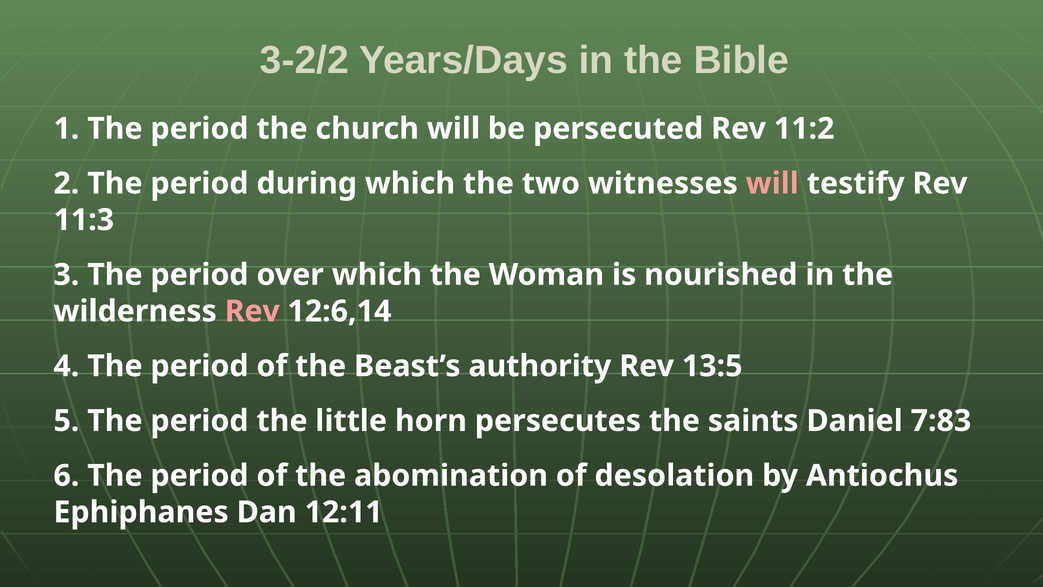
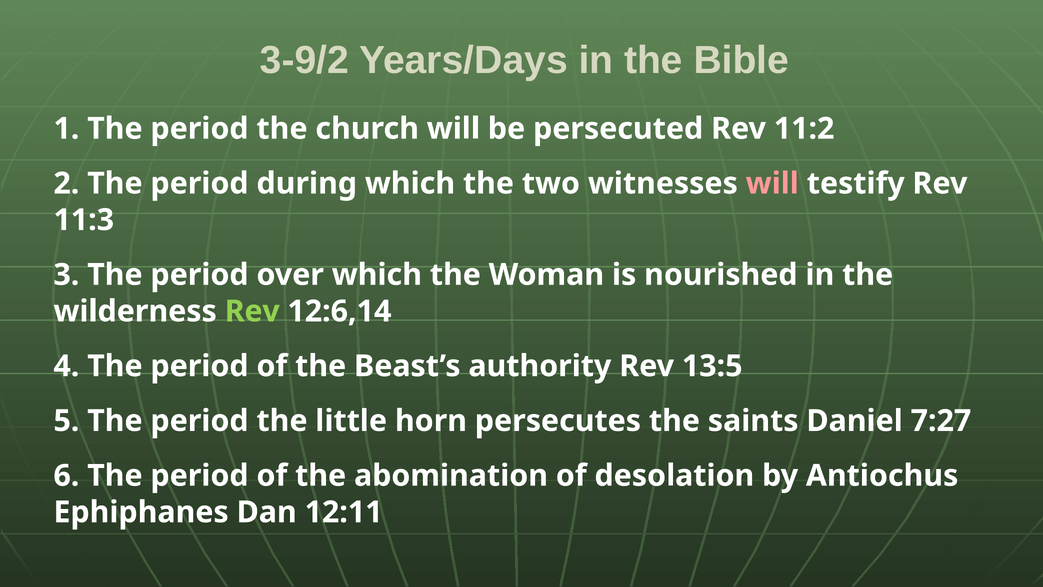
3-2/2: 3-2/2 -> 3-9/2
Rev at (252, 311) colour: pink -> light green
7:83: 7:83 -> 7:27
